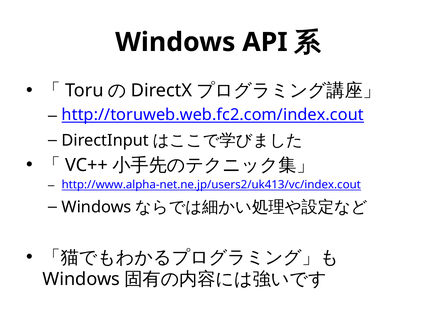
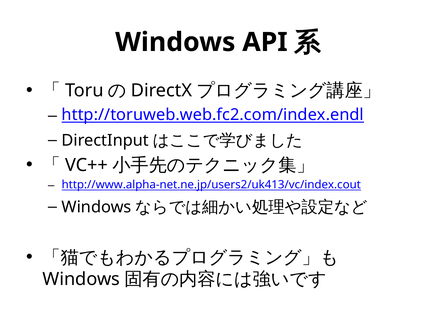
http://toruweb.web.fc2.com/index.cout: http://toruweb.web.fc2.com/index.cout -> http://toruweb.web.fc2.com/index.endl
